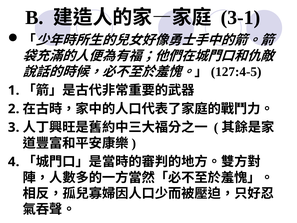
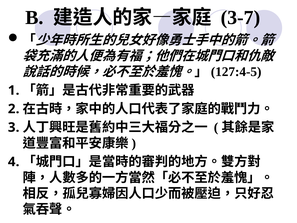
3-1: 3-1 -> 3-7
